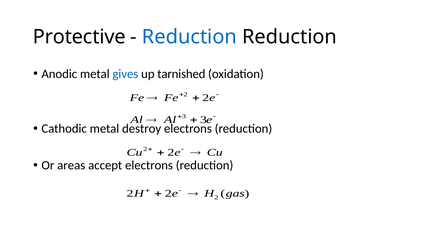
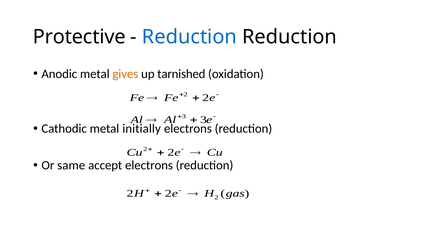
gives colour: blue -> orange
destroy: destroy -> initially
areas: areas -> same
